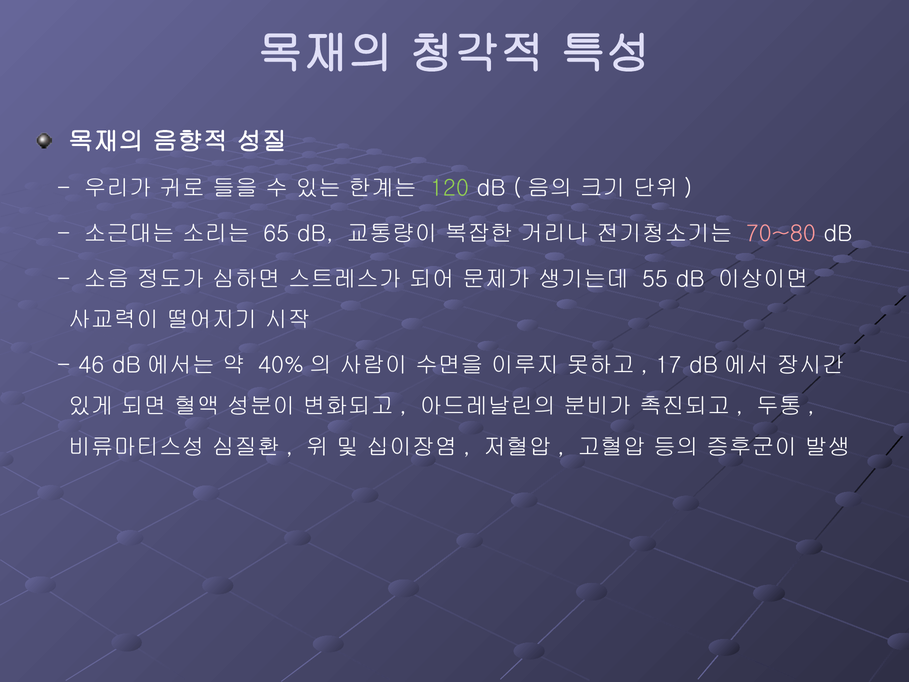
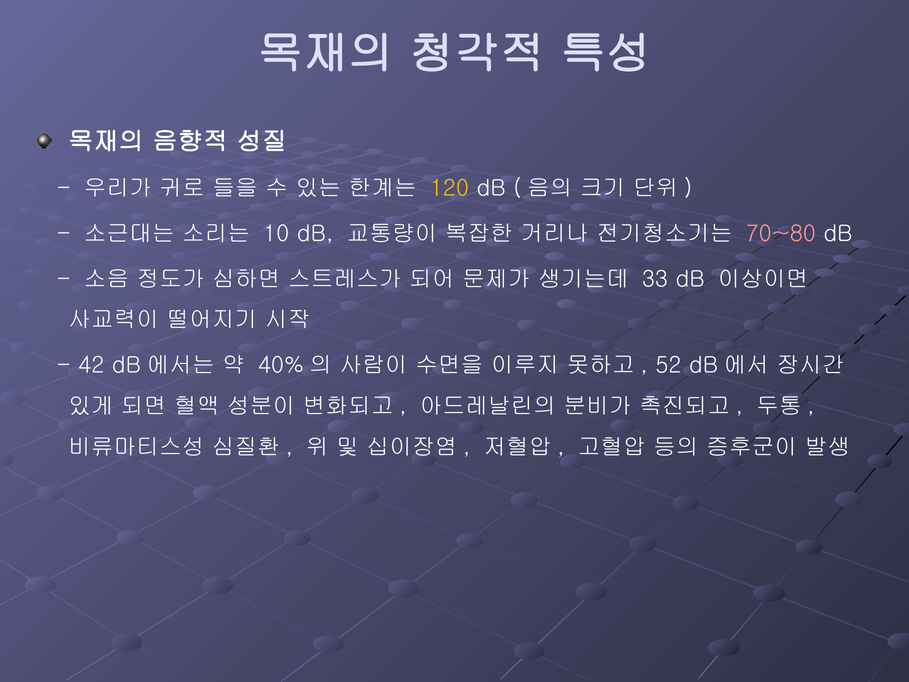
120 colour: light green -> yellow
65: 65 -> 10
55: 55 -> 33
46: 46 -> 42
17: 17 -> 52
